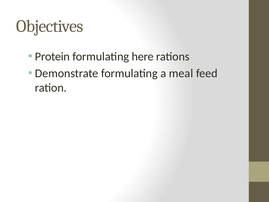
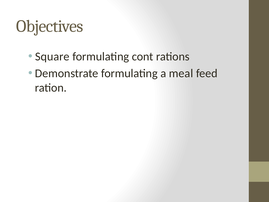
Protein: Protein -> Square
here: here -> cont
